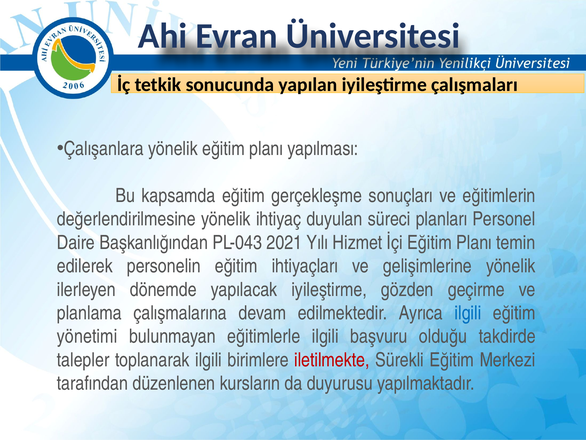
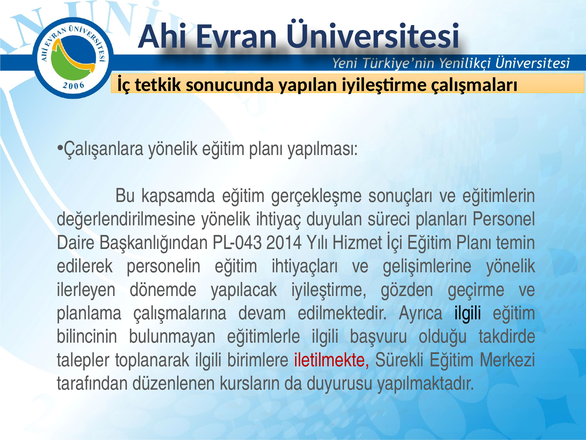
2021: 2021 -> 2014
ilgili at (468, 313) colour: blue -> black
yönetimi: yönetimi -> bilincinin
